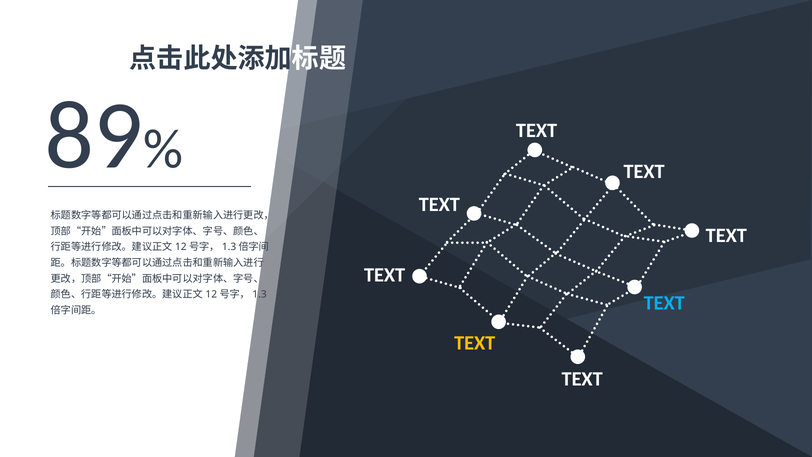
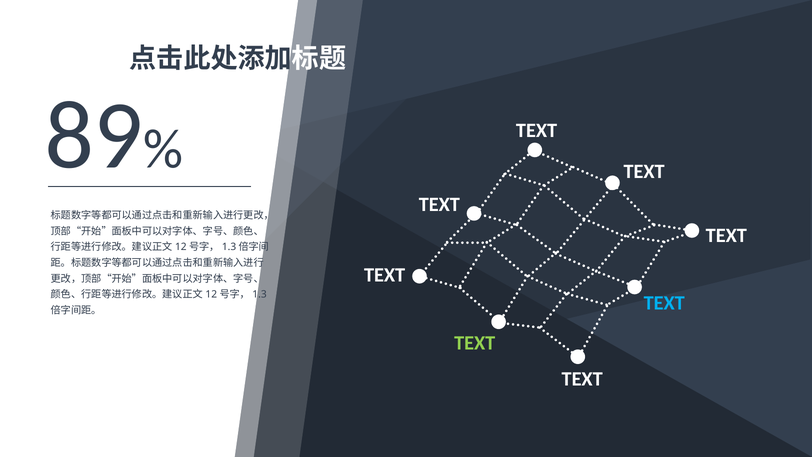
TEXT at (475, 343) colour: yellow -> light green
